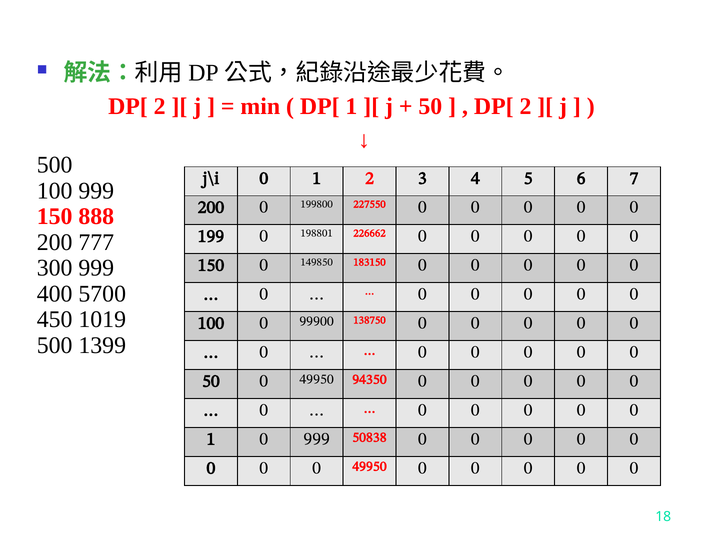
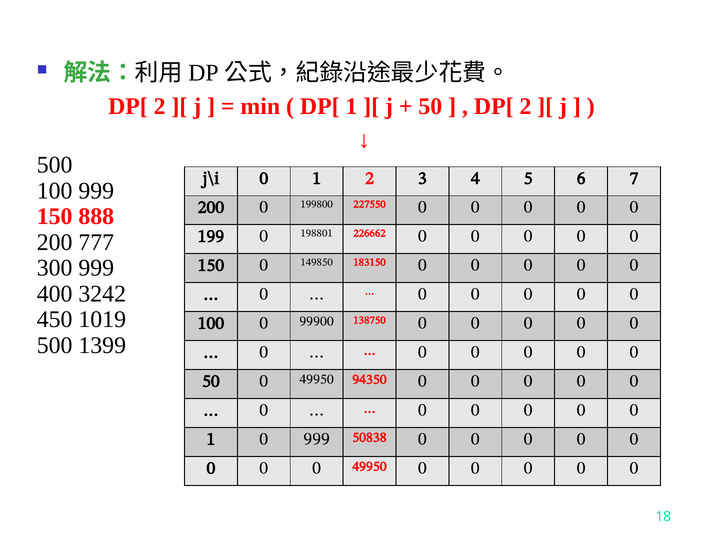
5700: 5700 -> 3242
